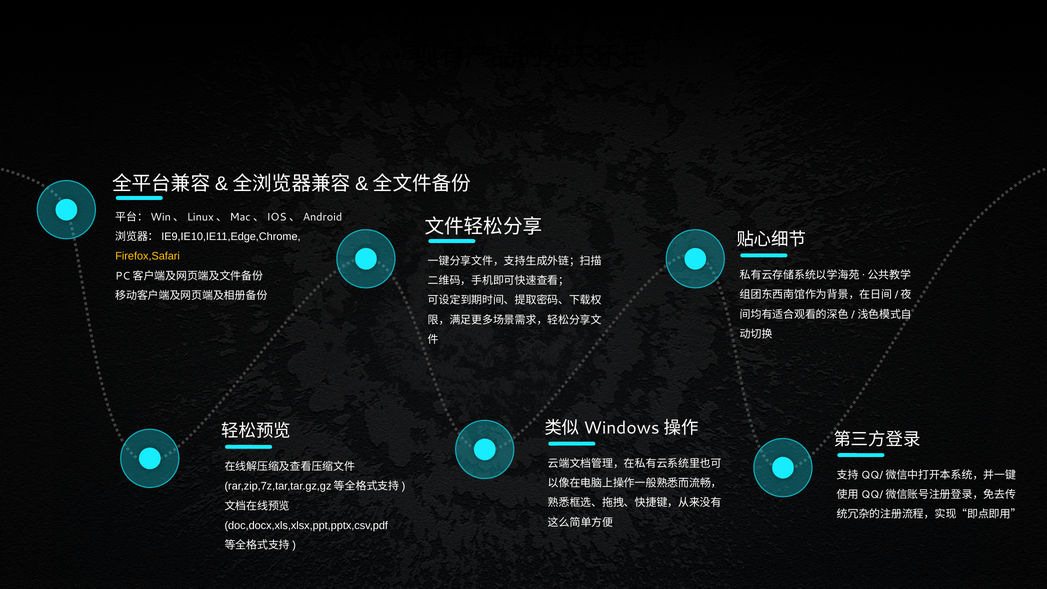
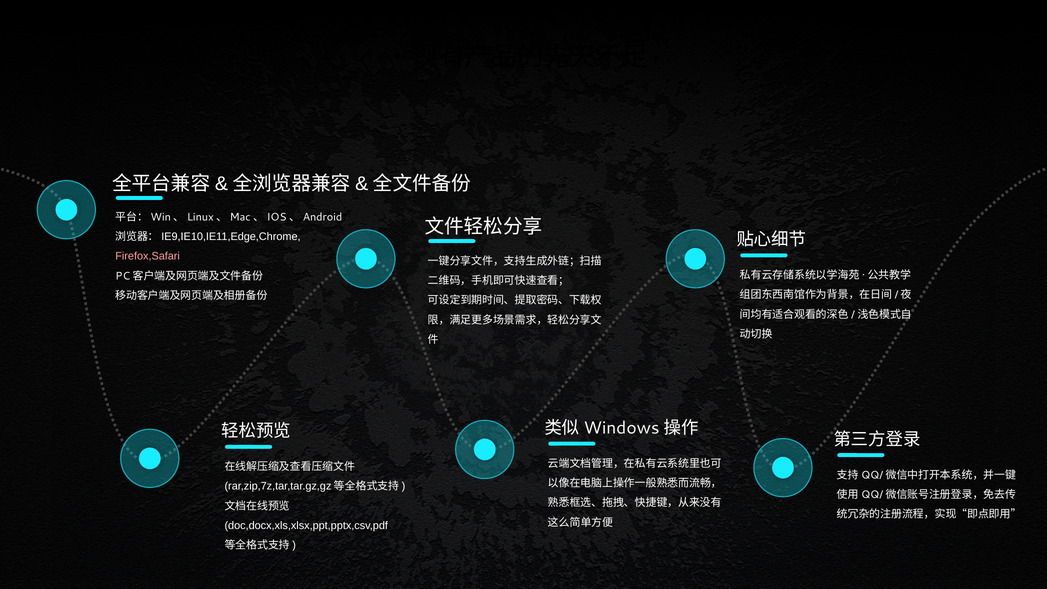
Firefox,Safari colour: yellow -> pink
